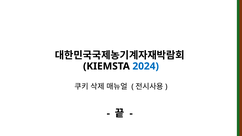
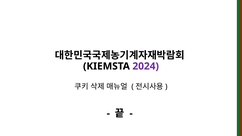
2024 colour: blue -> purple
